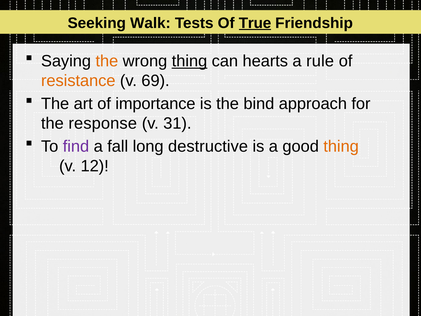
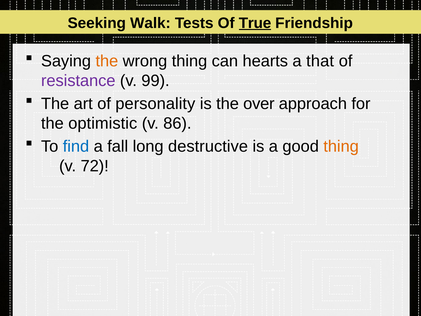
thing at (189, 61) underline: present -> none
rule: rule -> that
resistance colour: orange -> purple
69: 69 -> 99
importance: importance -> personality
bind: bind -> over
response: response -> optimistic
31: 31 -> 86
find colour: purple -> blue
12: 12 -> 72
